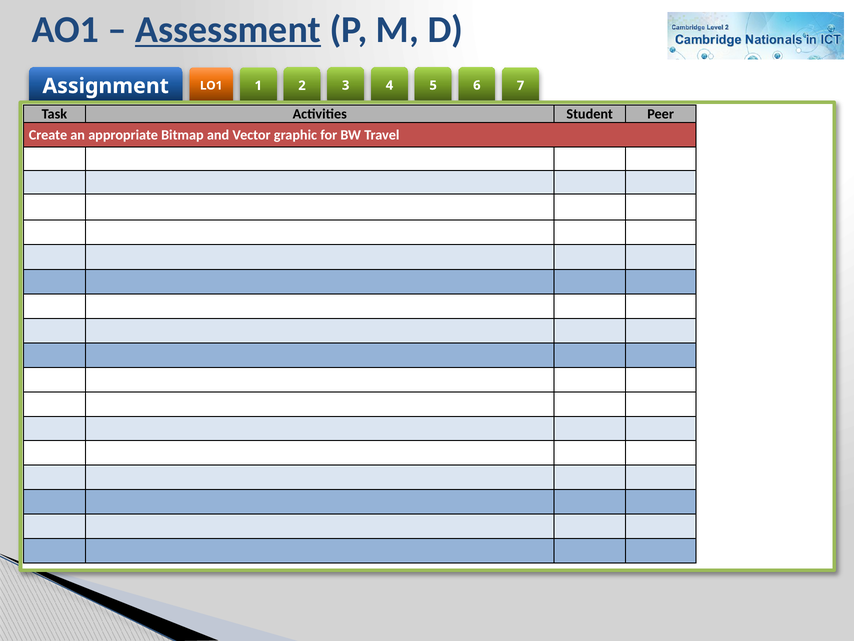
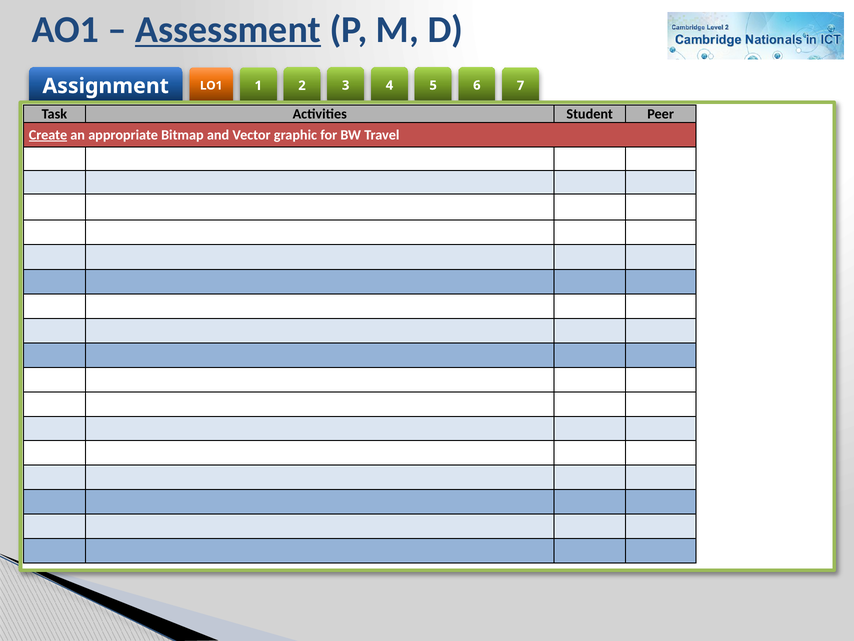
Create underline: none -> present
